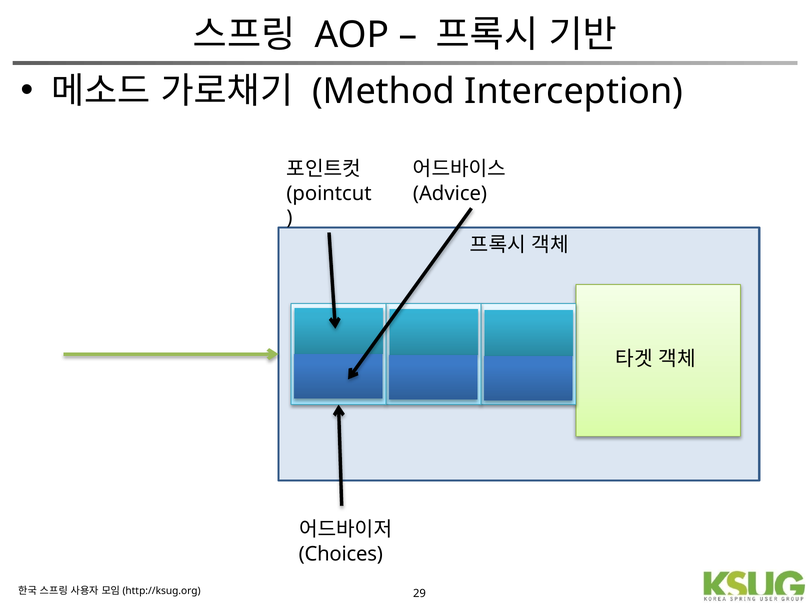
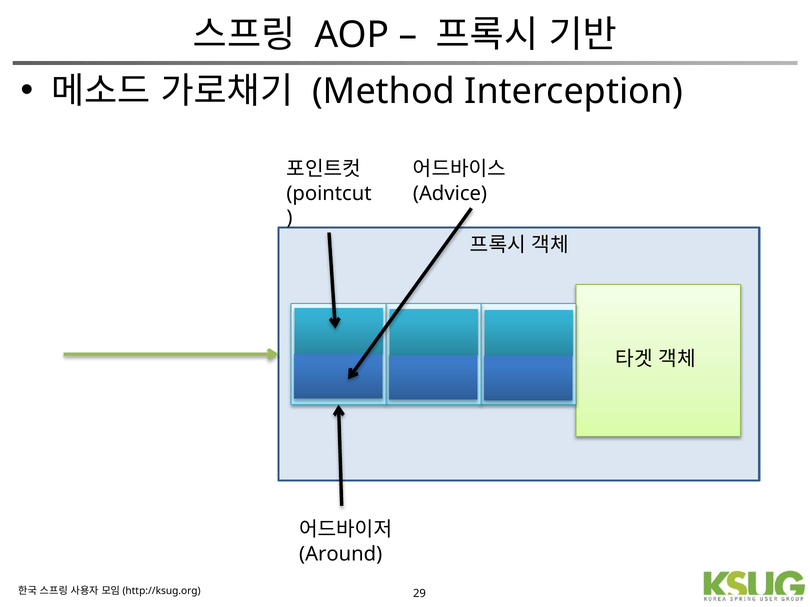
Choices: Choices -> Around
